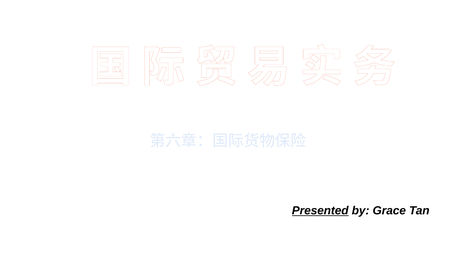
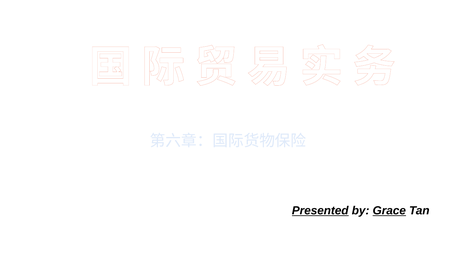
Grace underline: none -> present
